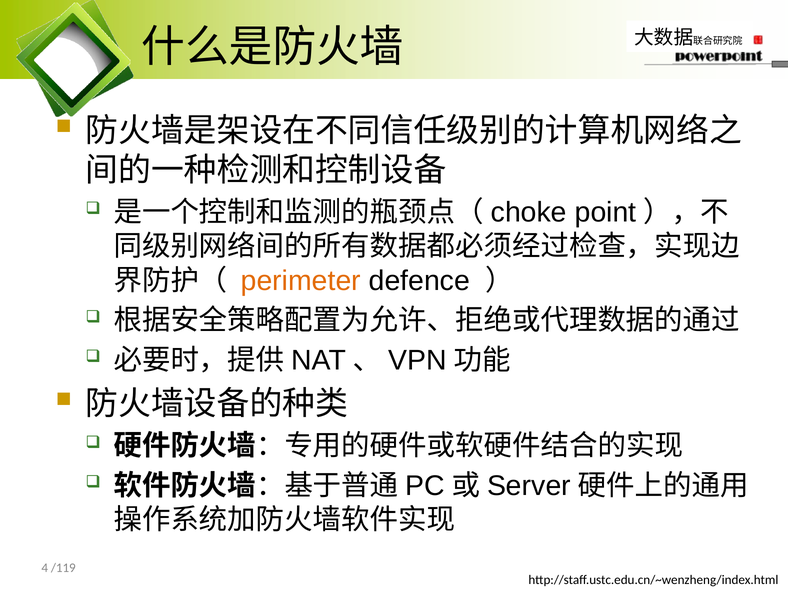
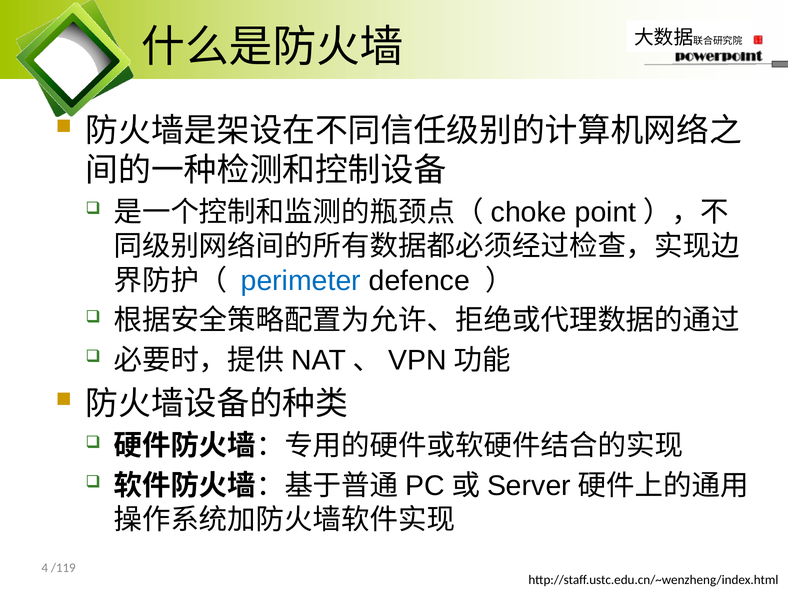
perimeter colour: orange -> blue
